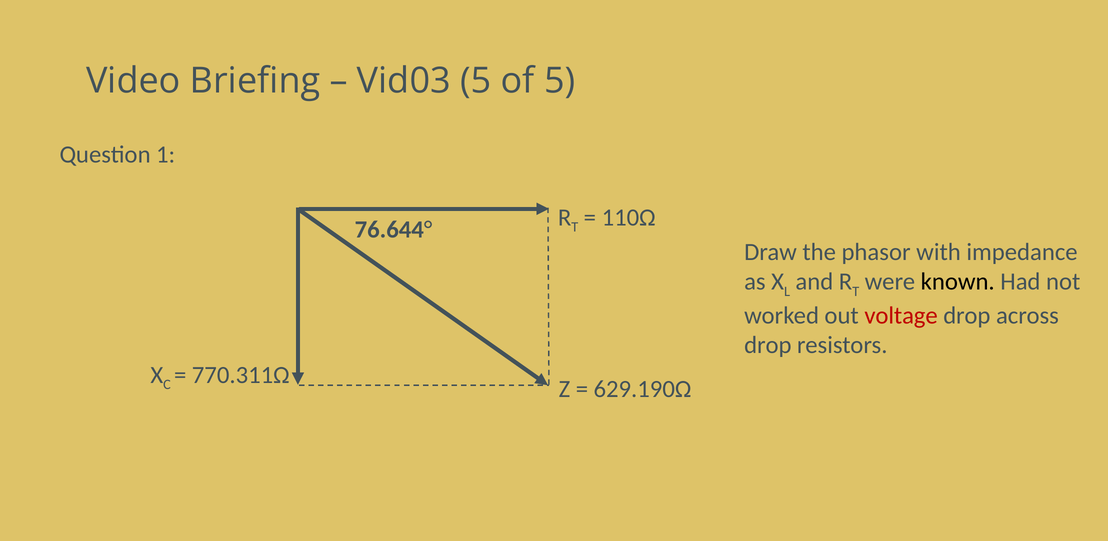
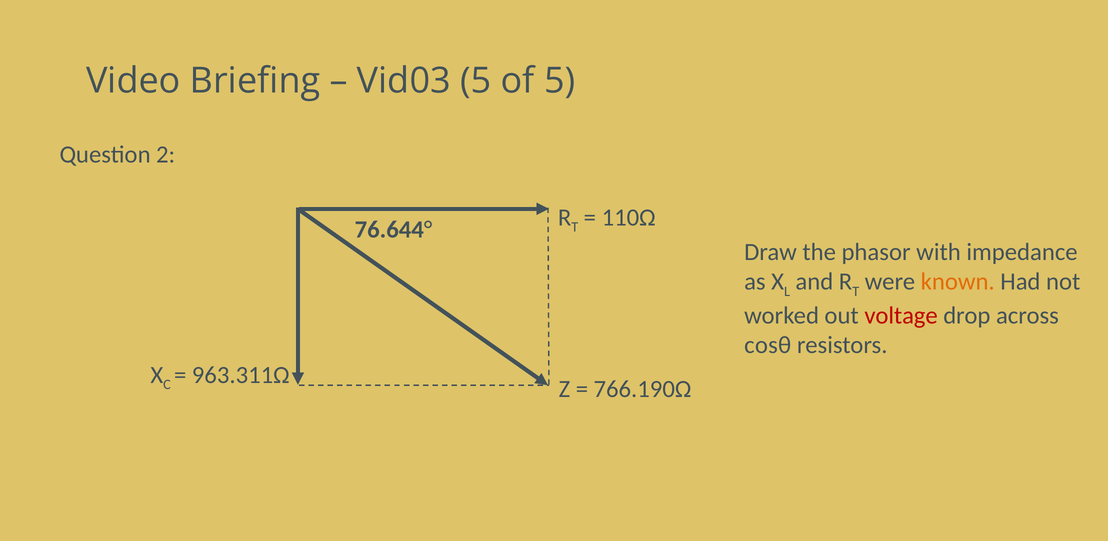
1: 1 -> 2
known colour: black -> orange
drop at (768, 345): drop -> cosθ
770.311Ω: 770.311Ω -> 963.311Ω
629.190Ω: 629.190Ω -> 766.190Ω
